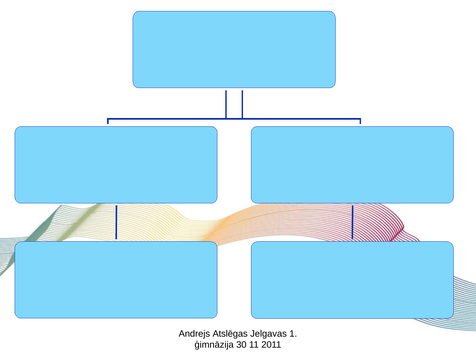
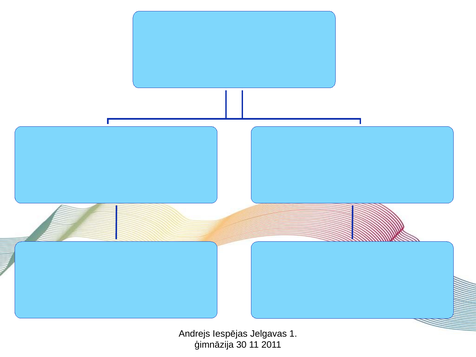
Atslēgas: Atslēgas -> Iespējas
